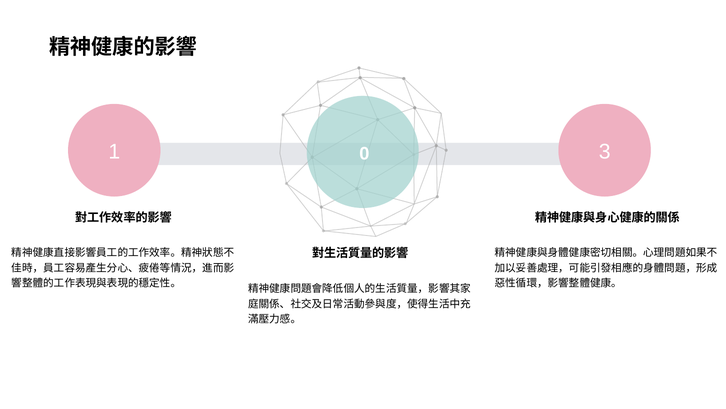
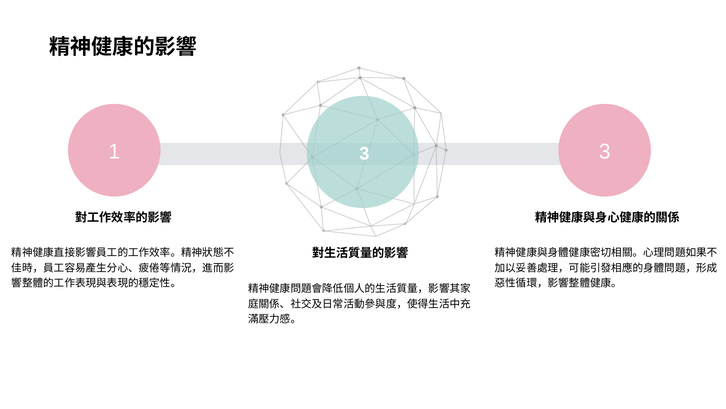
1 0: 0 -> 3
